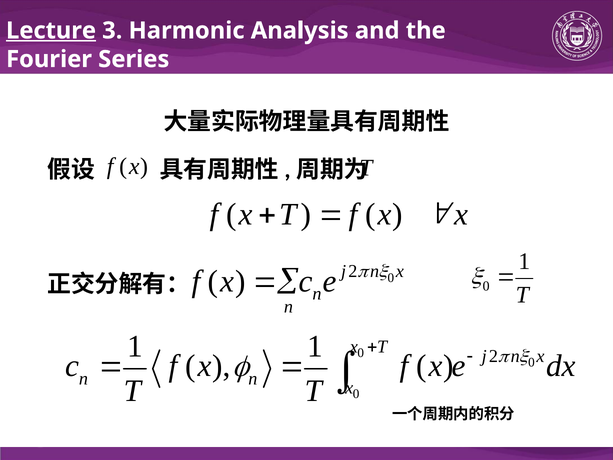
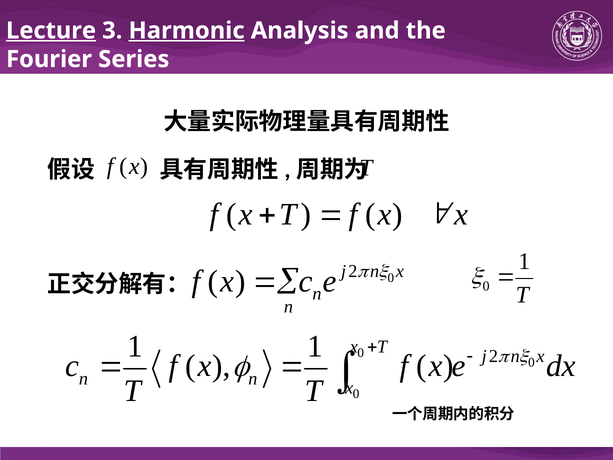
Harmonic underline: none -> present
